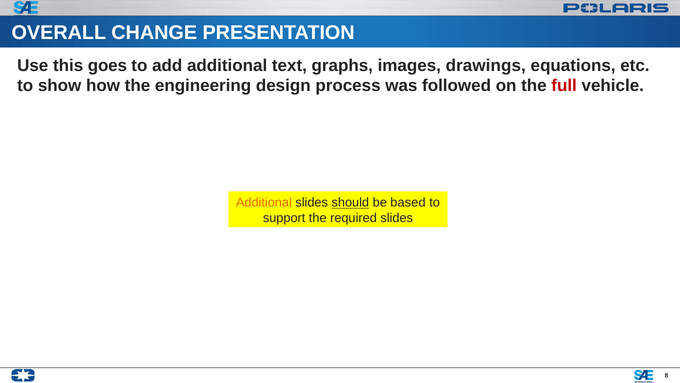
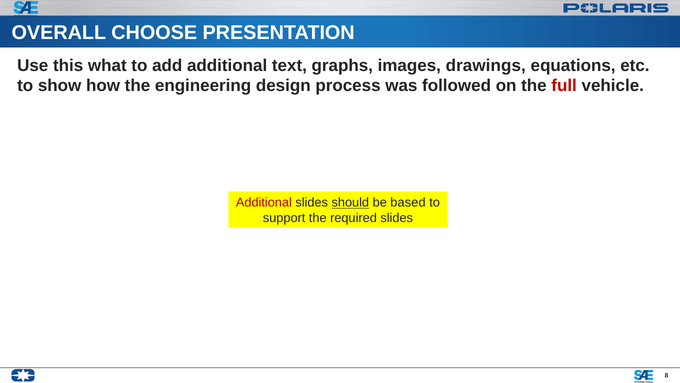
CHANGE: CHANGE -> CHOOSE
goes: goes -> what
Additional at (264, 202) colour: orange -> red
